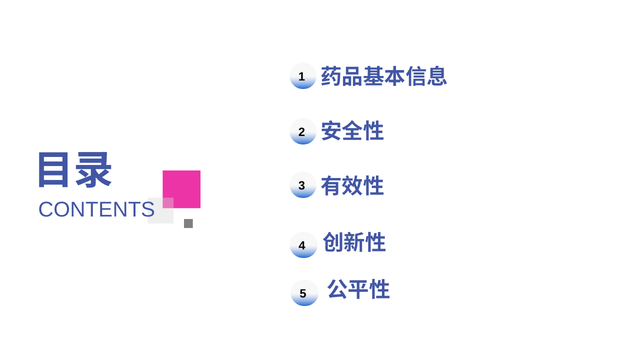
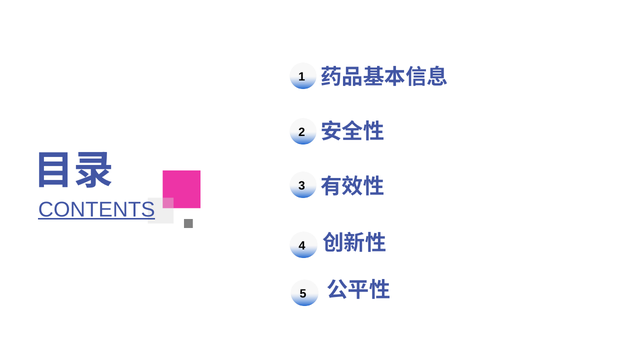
CONTENTS underline: none -> present
